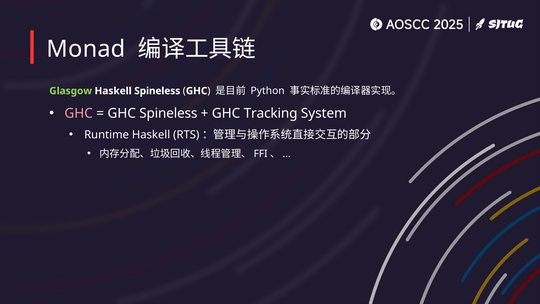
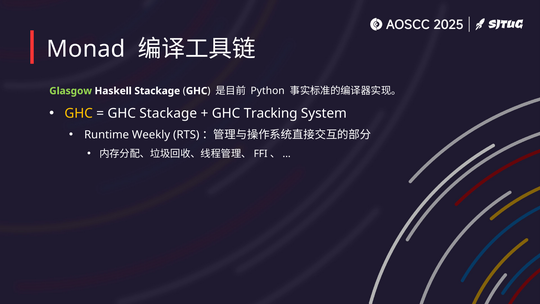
Haskell Spineless: Spineless -> Stackage
GHC at (79, 113) colour: pink -> yellow
GHC Spineless: Spineless -> Stackage
Runtime Haskell: Haskell -> Weekly
